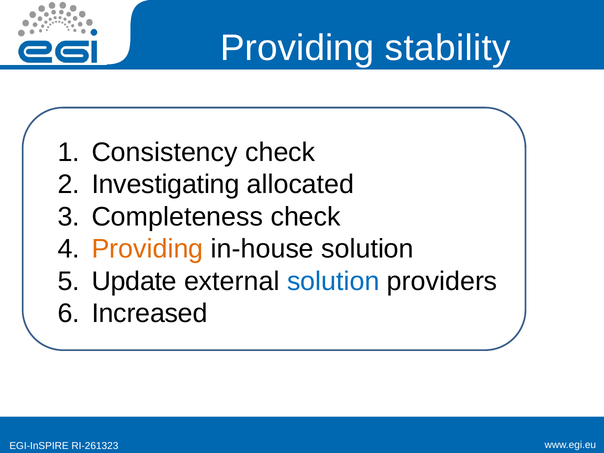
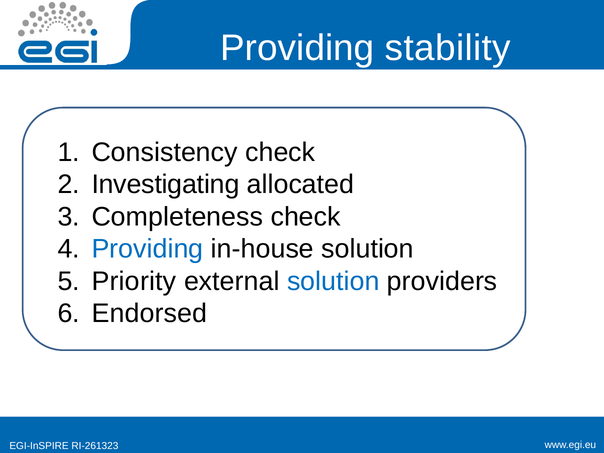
Providing at (147, 249) colour: orange -> blue
Update: Update -> Priority
Increased: Increased -> Endorsed
